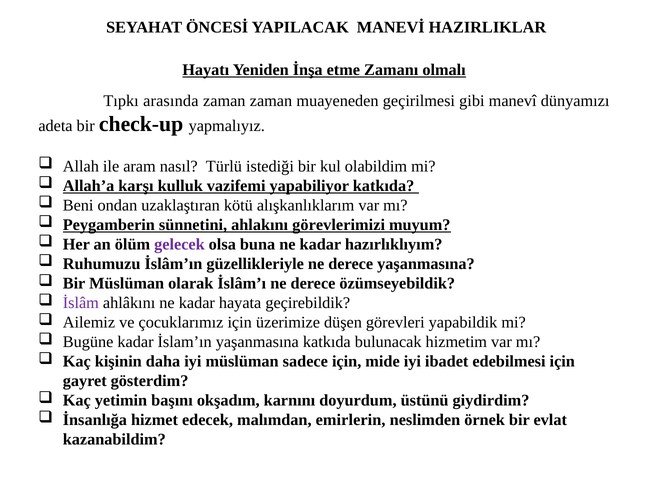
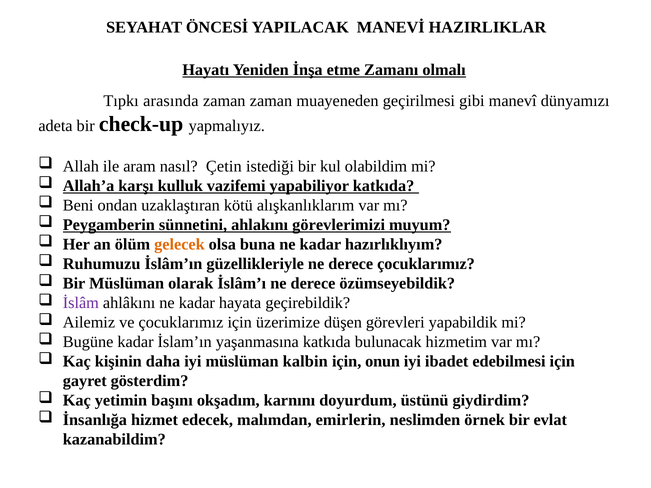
Türlü: Türlü -> Çetin
gelecek colour: purple -> orange
derece yaşanmasına: yaşanmasına -> çocuklarımız
sadece: sadece -> kalbin
mide: mide -> onun
